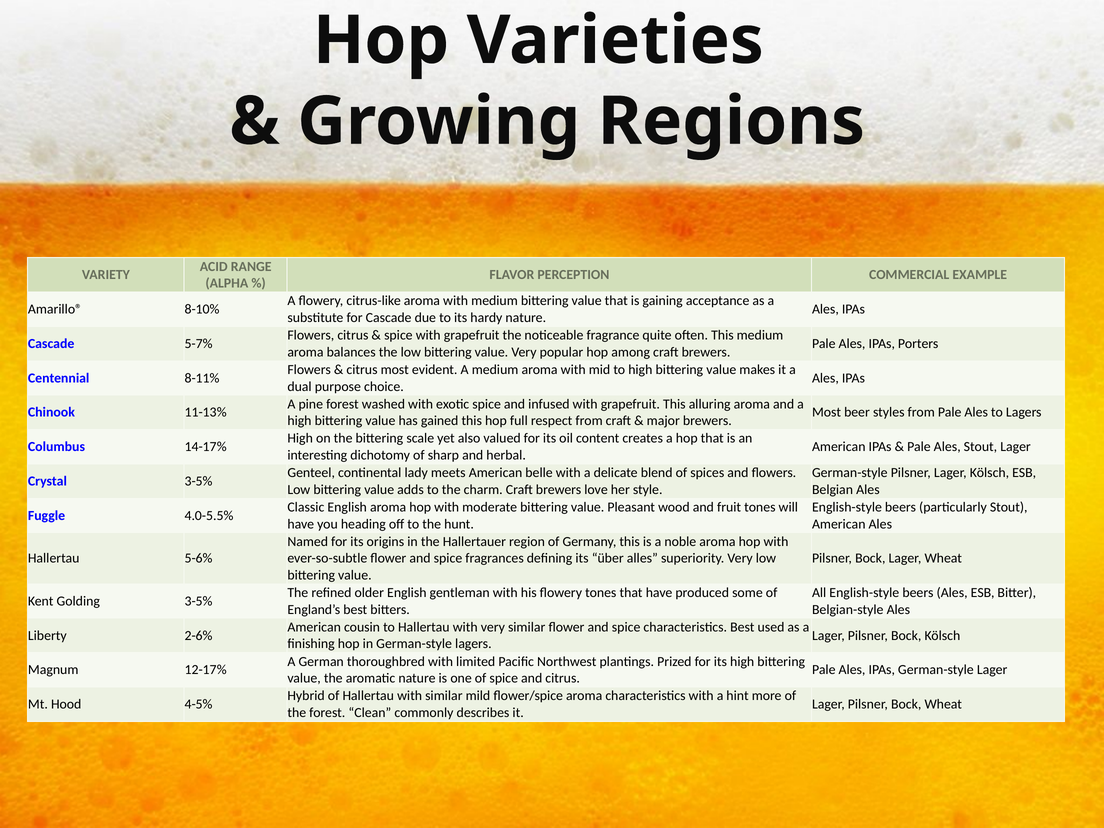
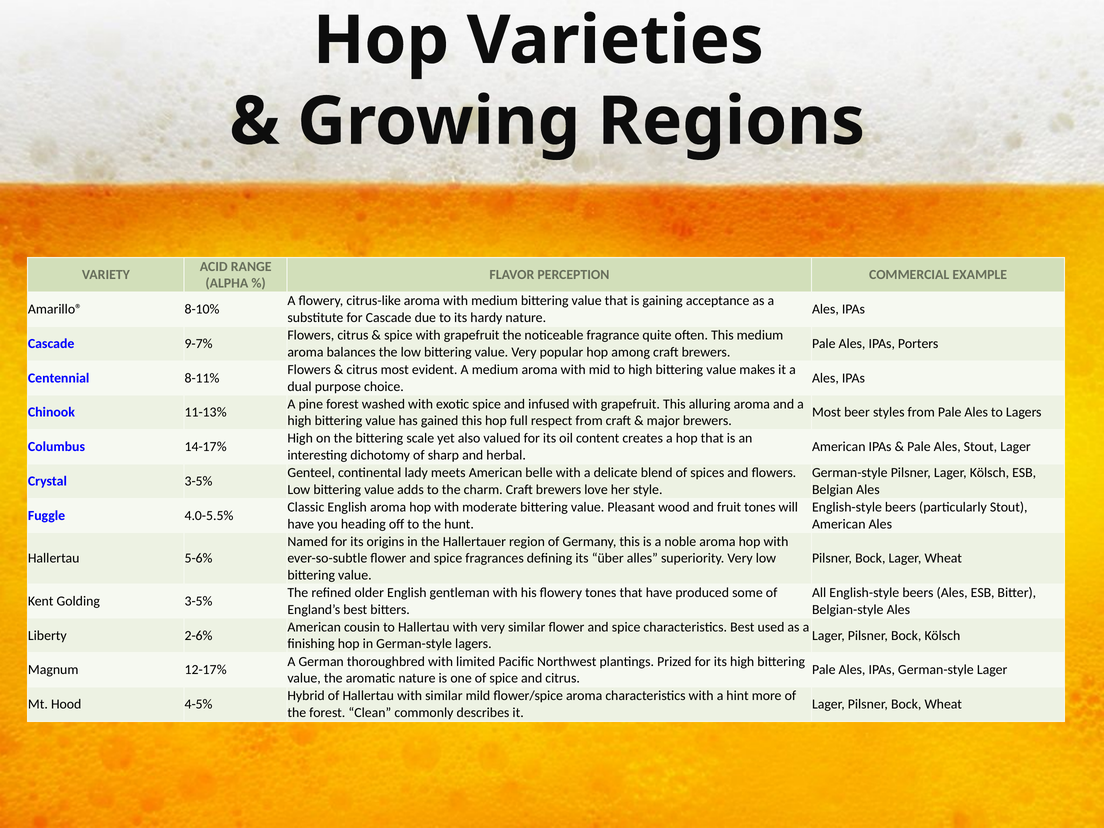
5-7%: 5-7% -> 9-7%
